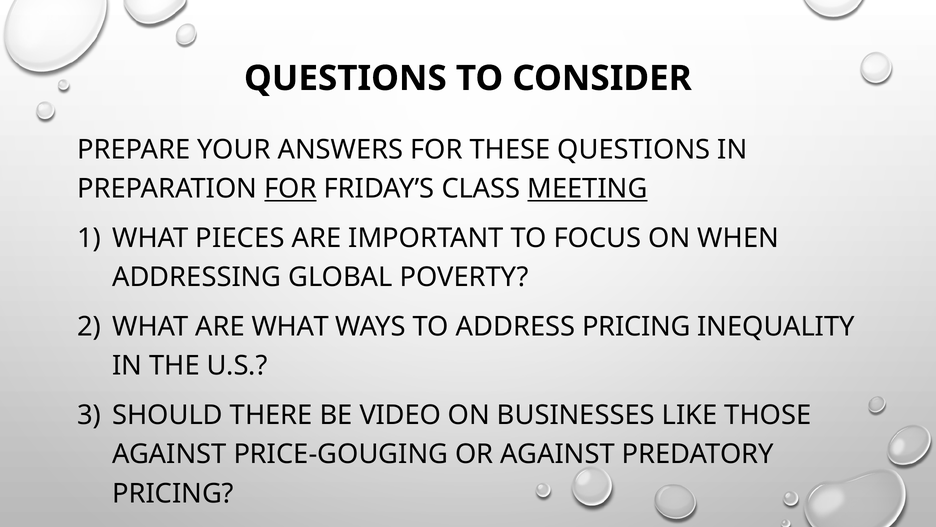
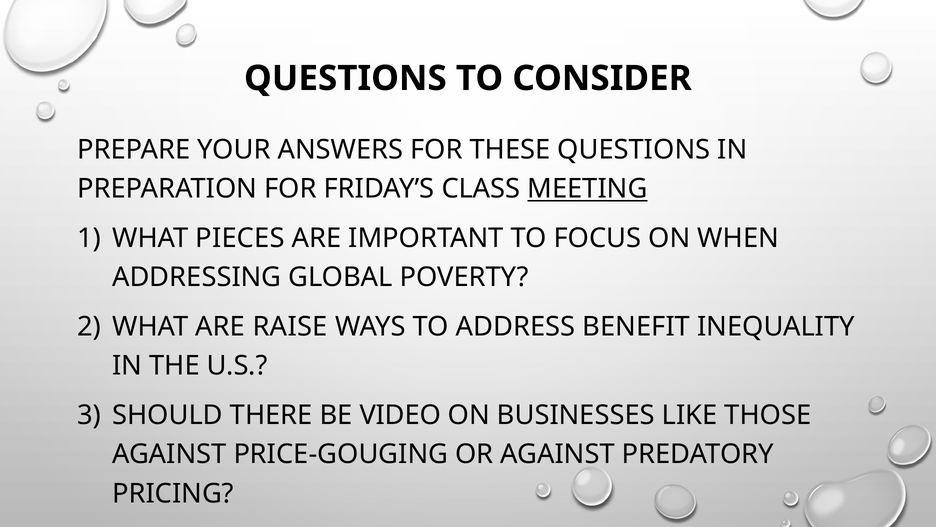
FOR at (290, 189) underline: present -> none
ARE WHAT: WHAT -> RAISE
ADDRESS PRICING: PRICING -> BENEFIT
